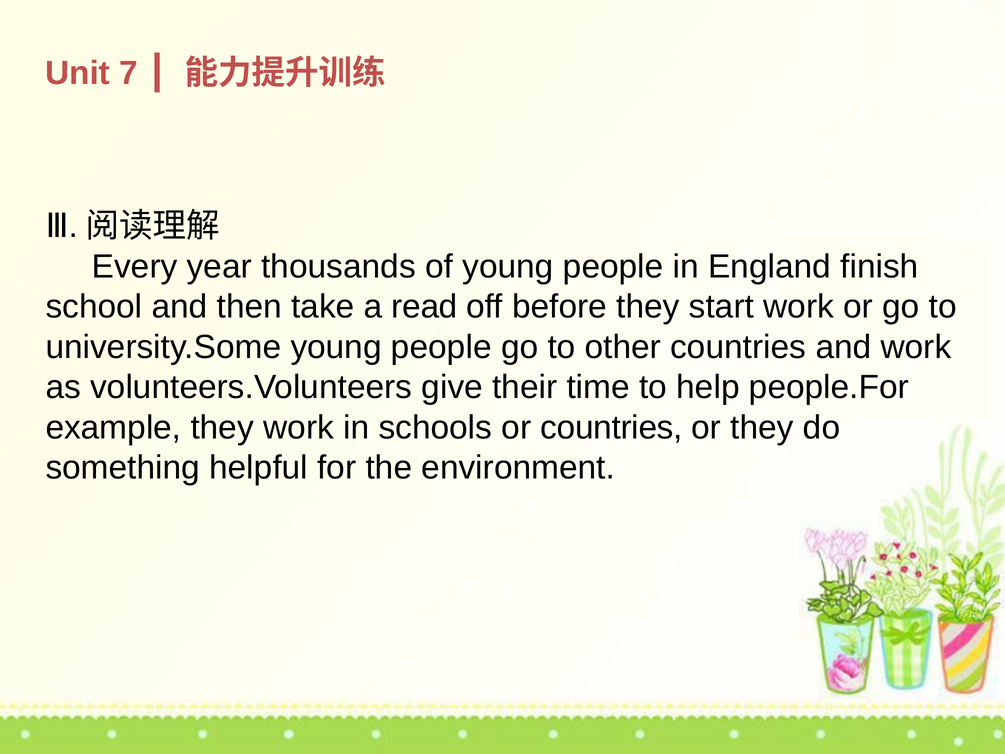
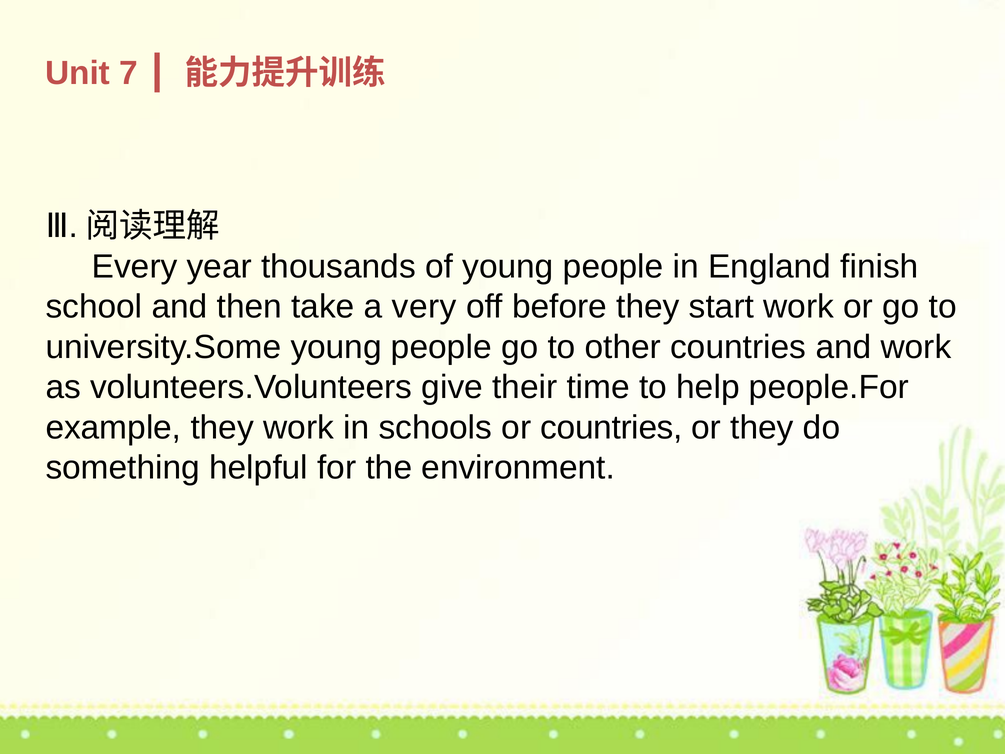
read: read -> very
